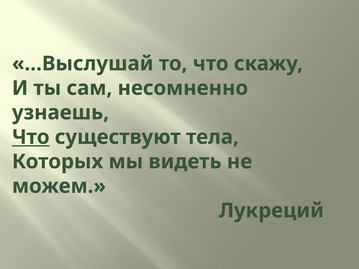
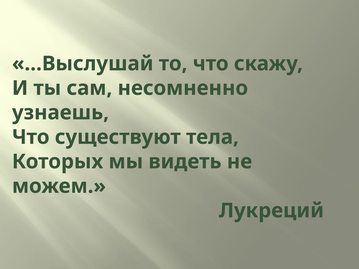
Что at (31, 137) underline: present -> none
